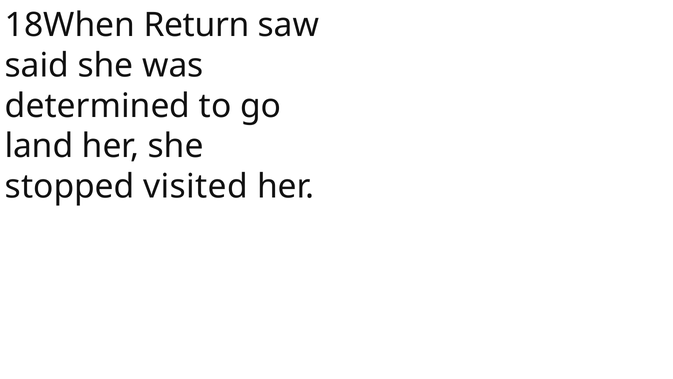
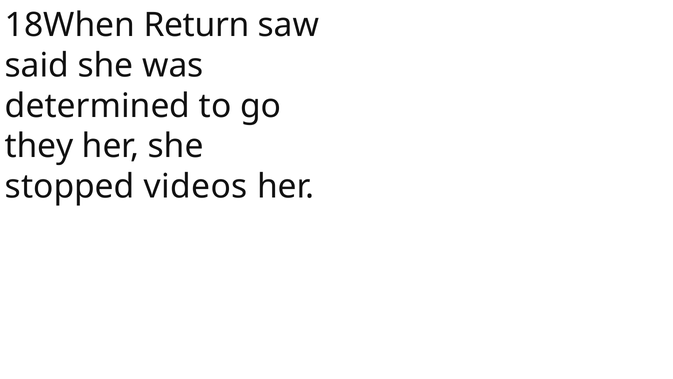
land: land -> they
visited: visited -> videos
